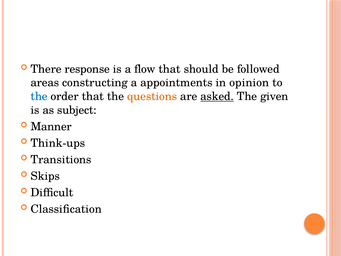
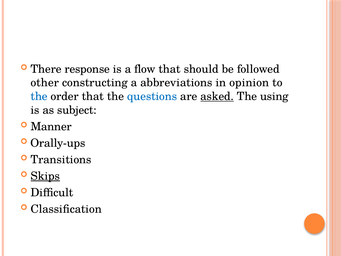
areas: areas -> other
appointments: appointments -> abbreviations
questions colour: orange -> blue
given: given -> using
Think-ups: Think-ups -> Orally-ups
Skips underline: none -> present
